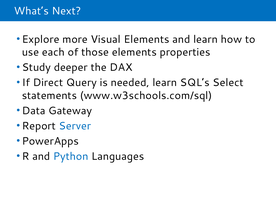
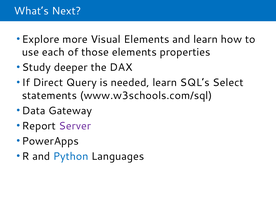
Server colour: blue -> purple
